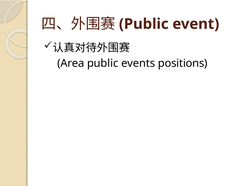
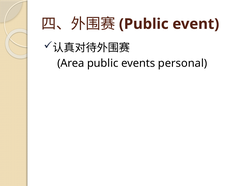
positions: positions -> personal
